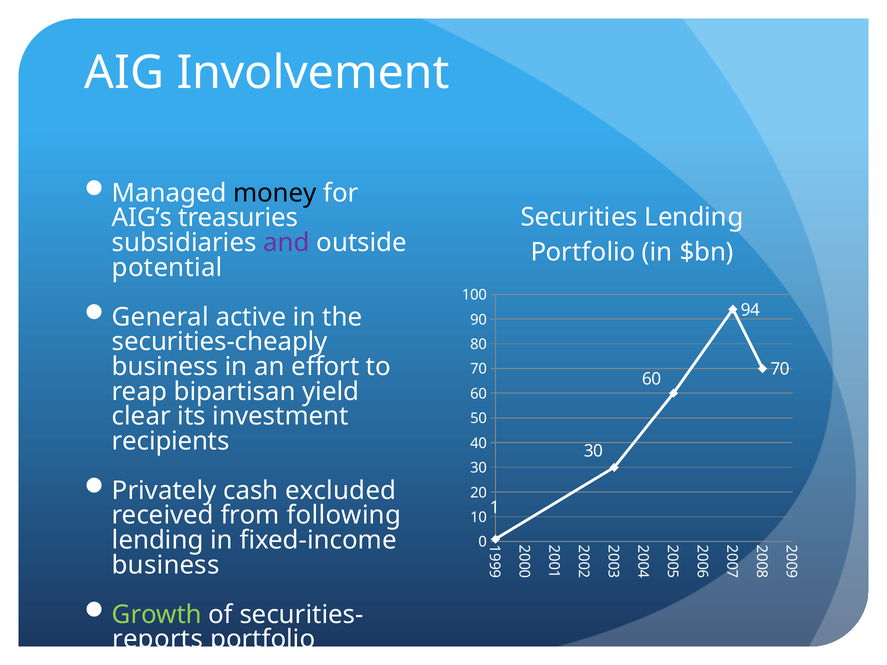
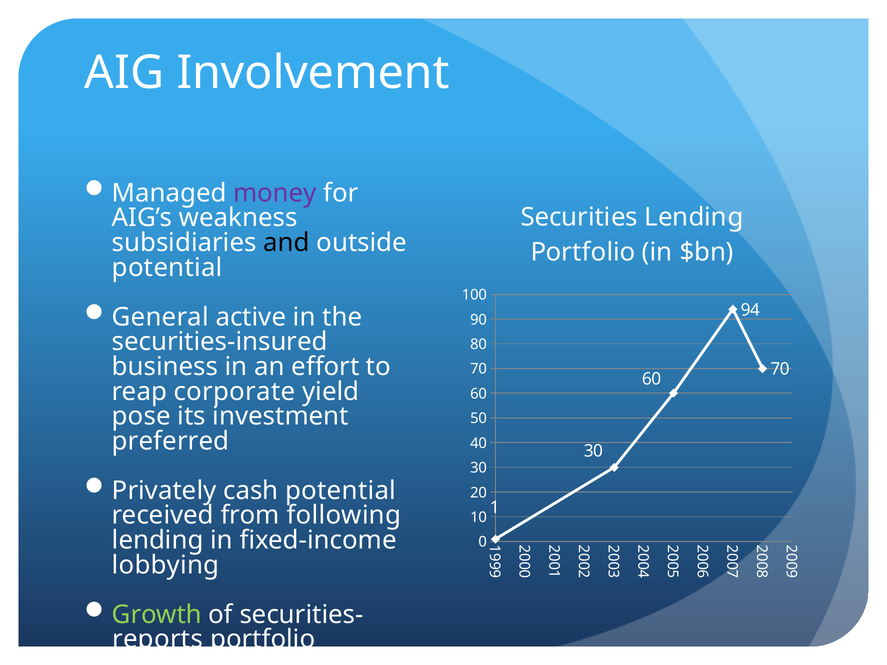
money colour: black -> purple
treasuries: treasuries -> weakness
and colour: purple -> black
securities-cheaply: securities-cheaply -> securities-insured
bipartisan: bipartisan -> corporate
clear: clear -> pose
recipients: recipients -> preferred
cash excluded: excluded -> potential
business at (166, 565): business -> lobbying
